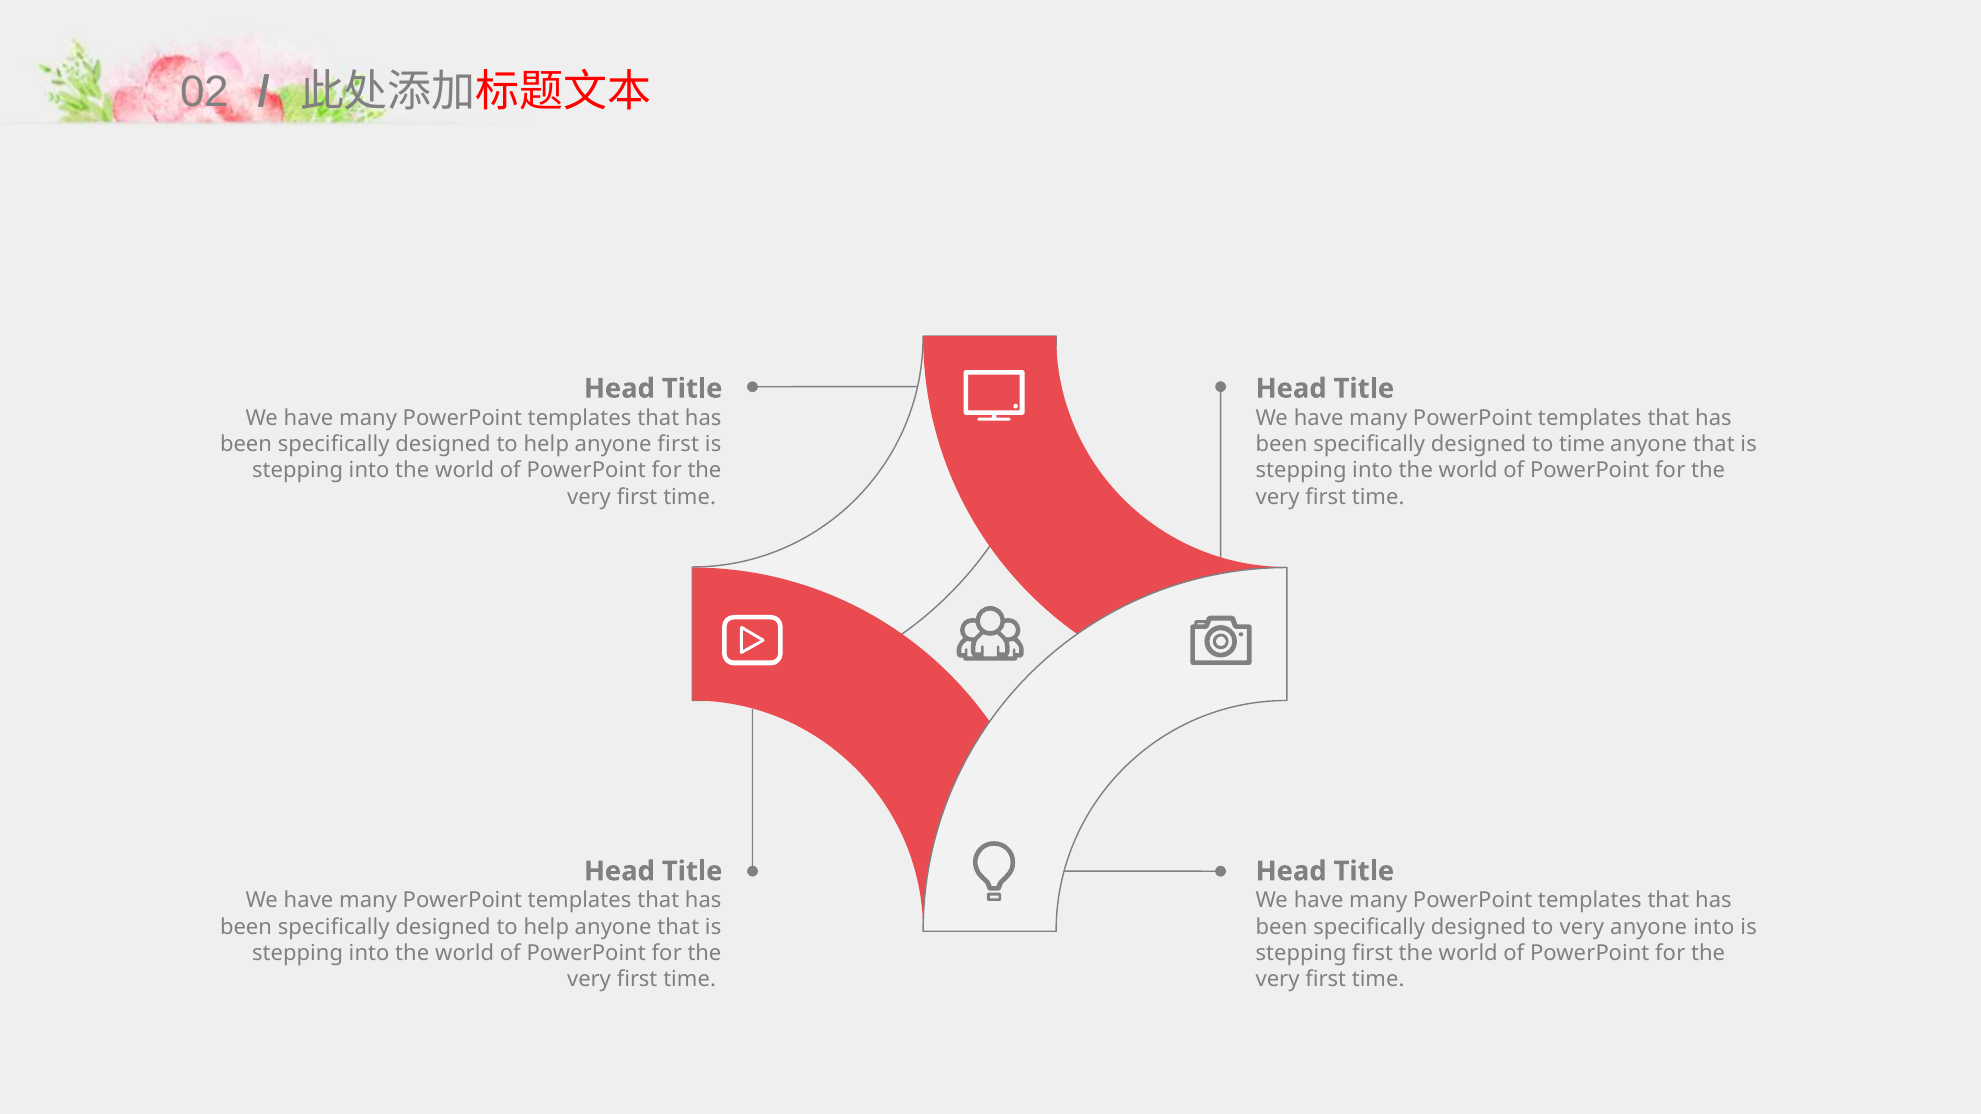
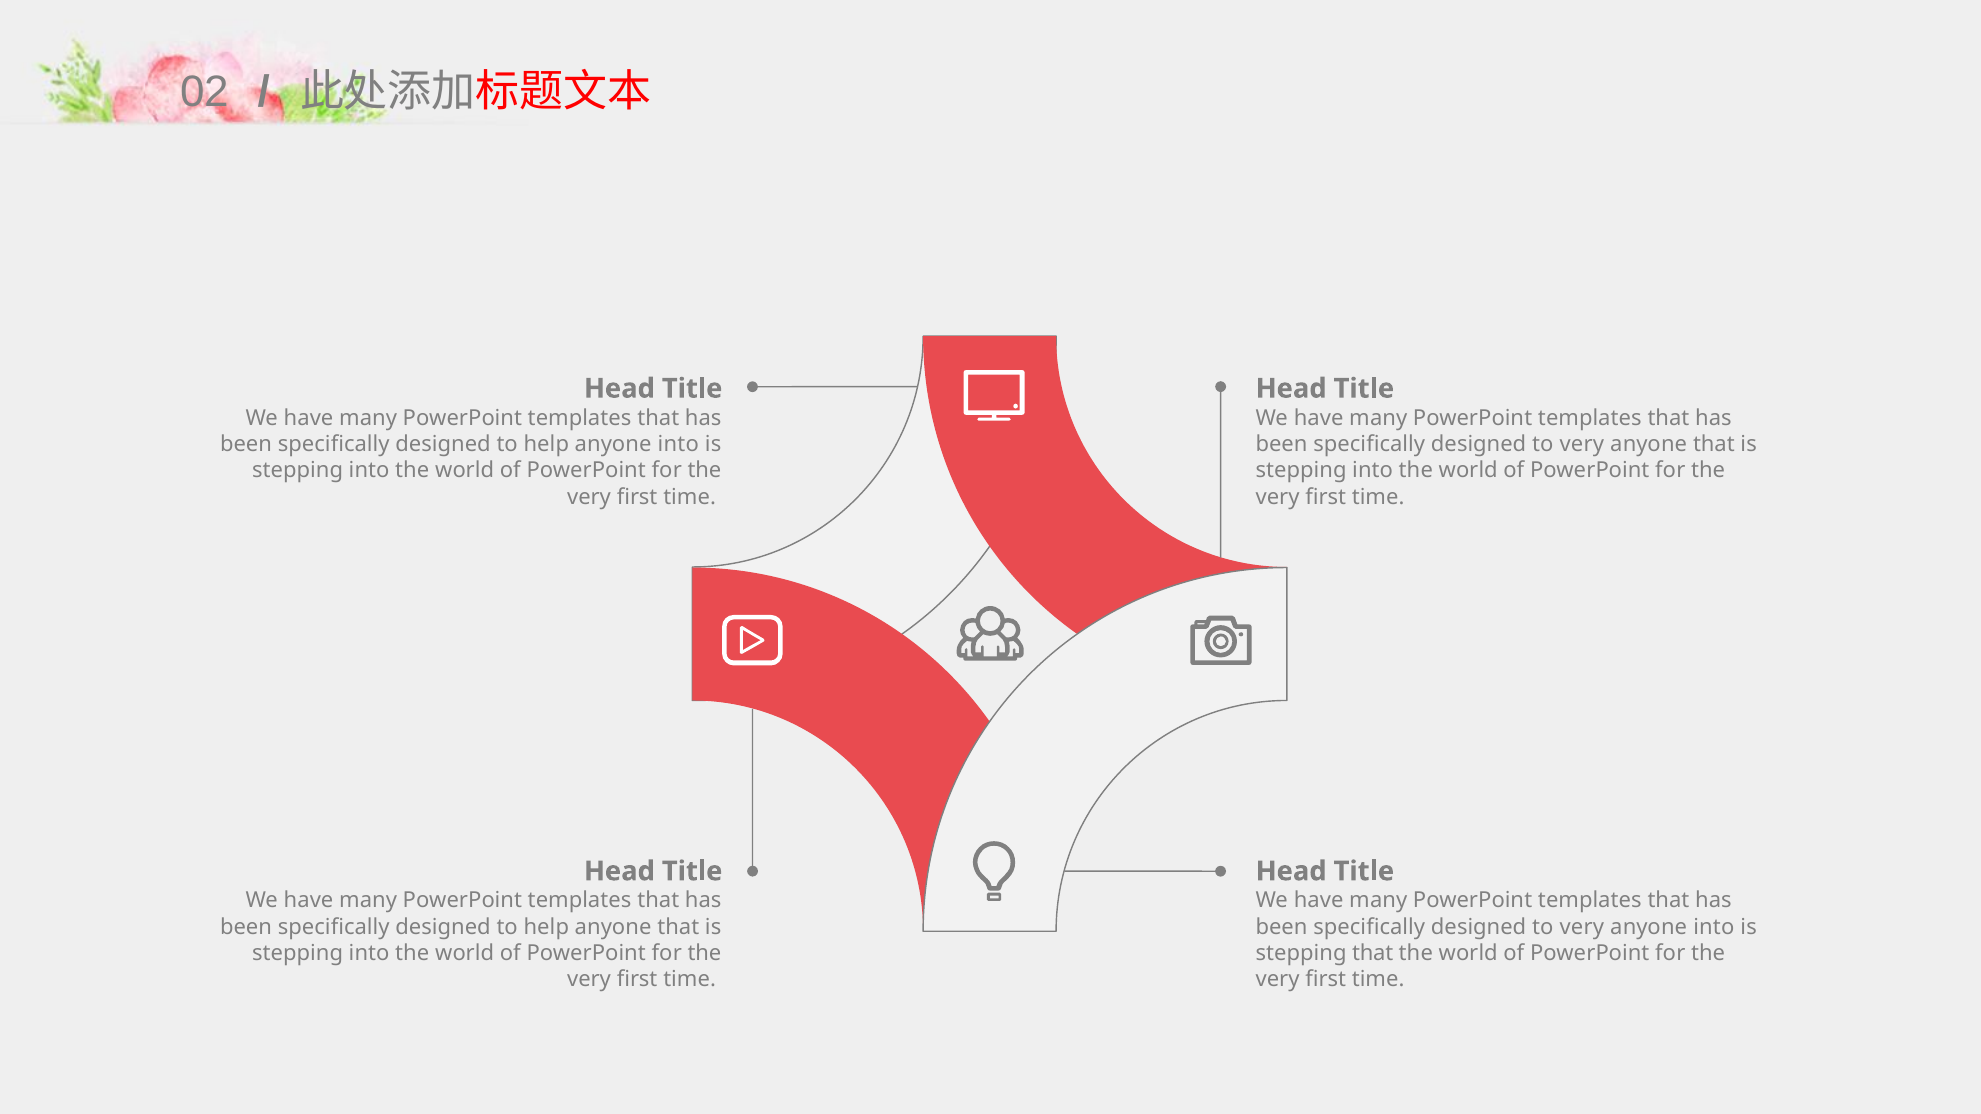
help anyone first: first -> into
time at (1582, 444): time -> very
stepping first: first -> that
